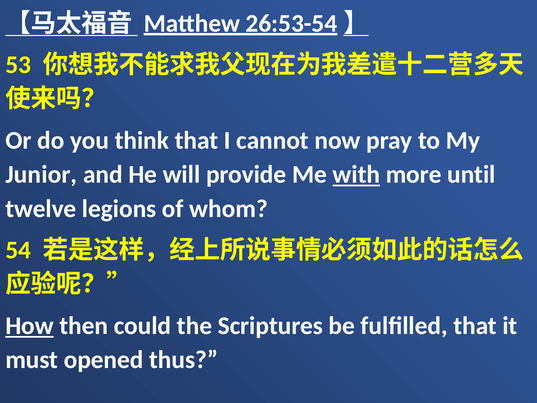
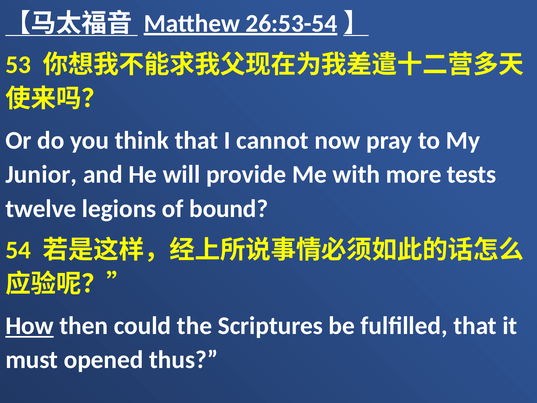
with underline: present -> none
until: until -> tests
whom: whom -> bound
